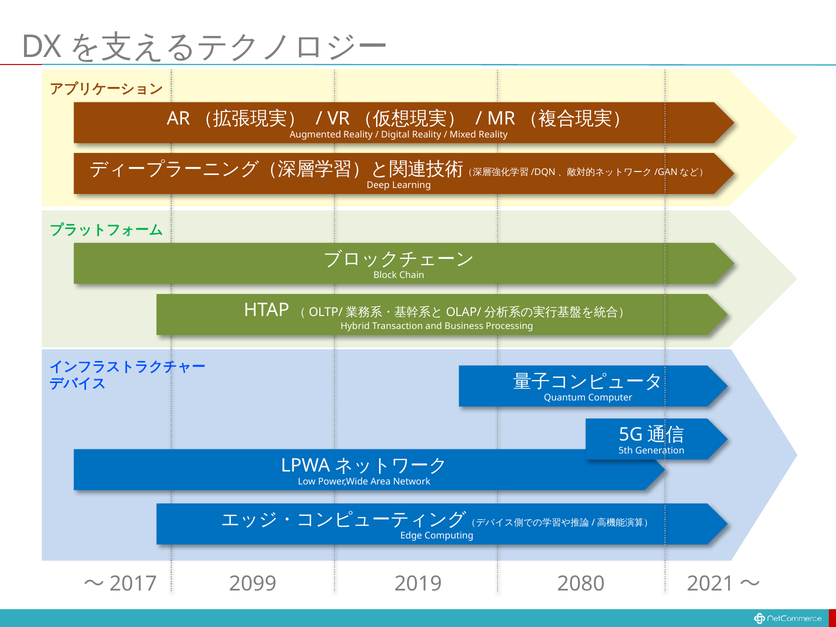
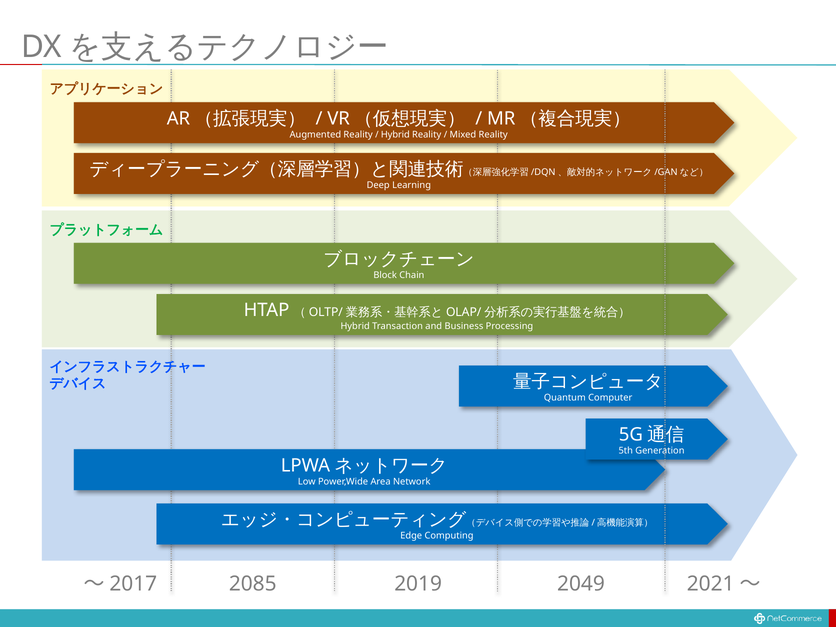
Digital at (395, 134): Digital -> Hybrid
2099: 2099 -> 2085
2080: 2080 -> 2049
